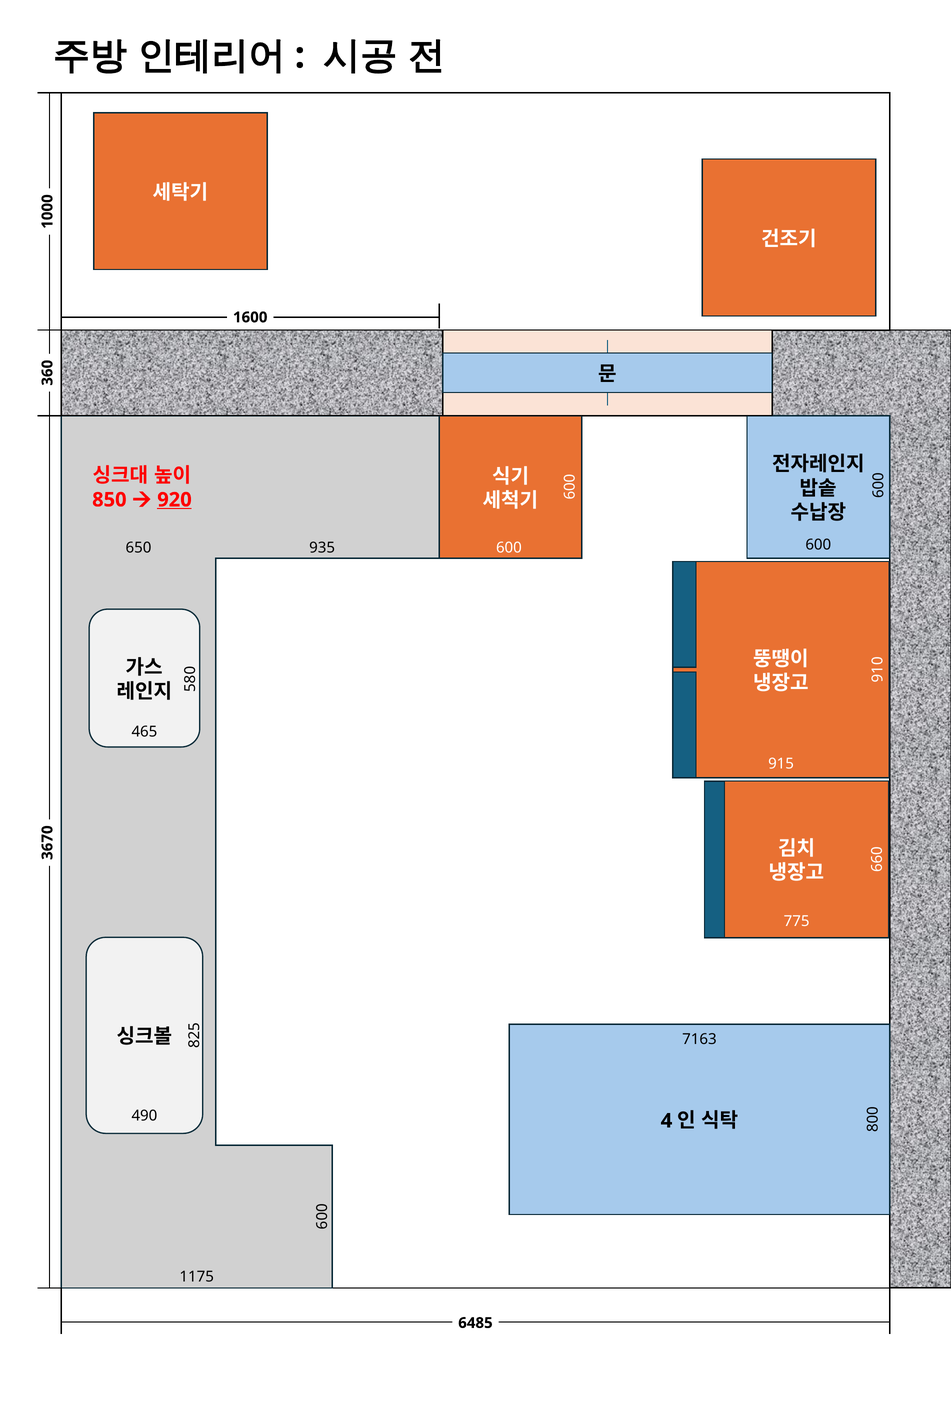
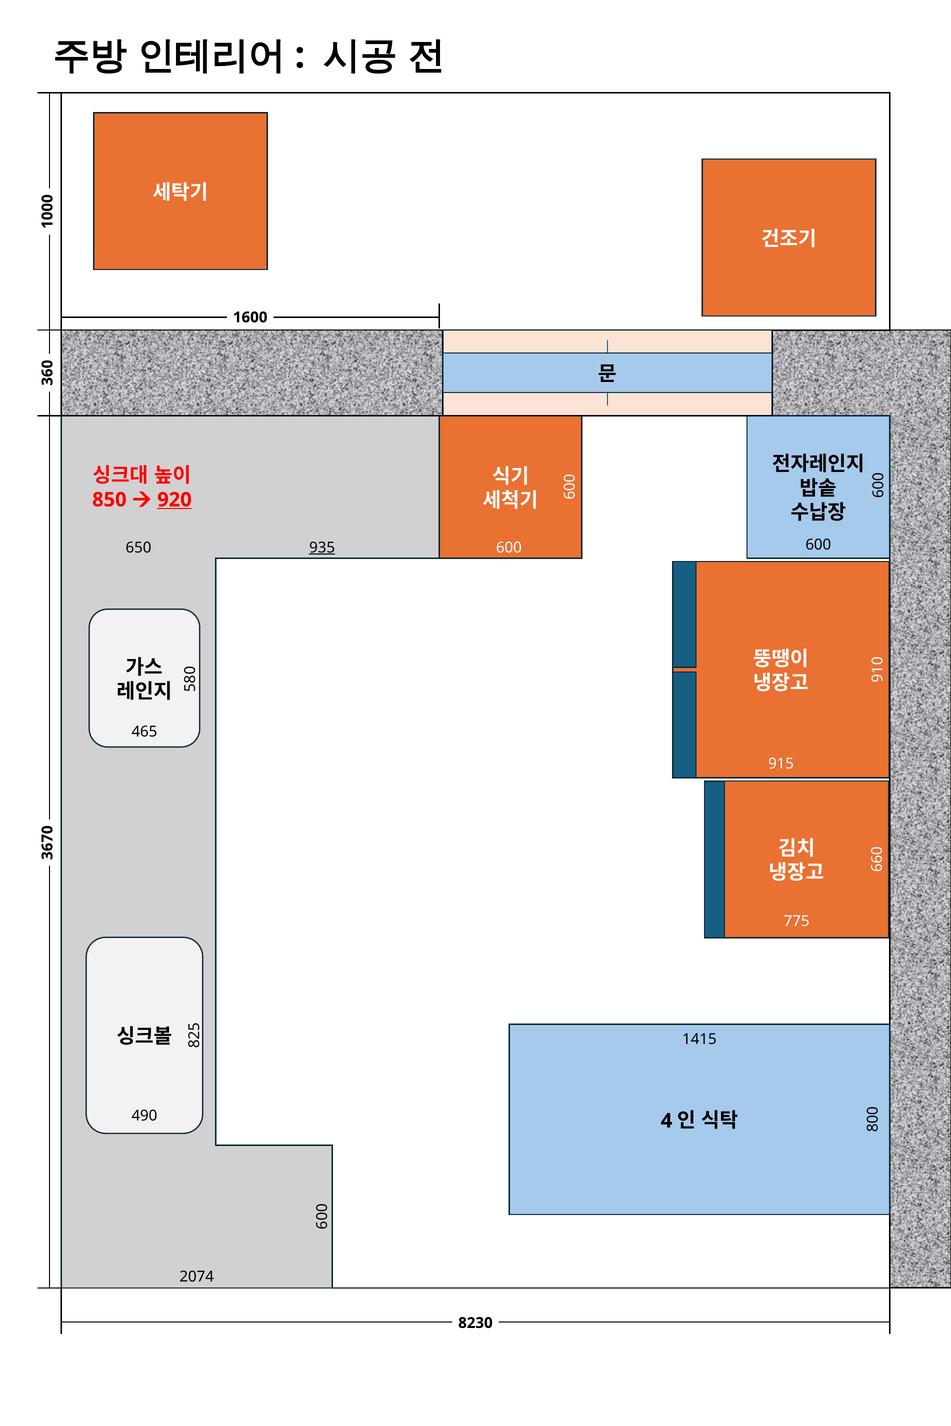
935 underline: none -> present
7163: 7163 -> 1415
1175: 1175 -> 2074
6485: 6485 -> 8230
